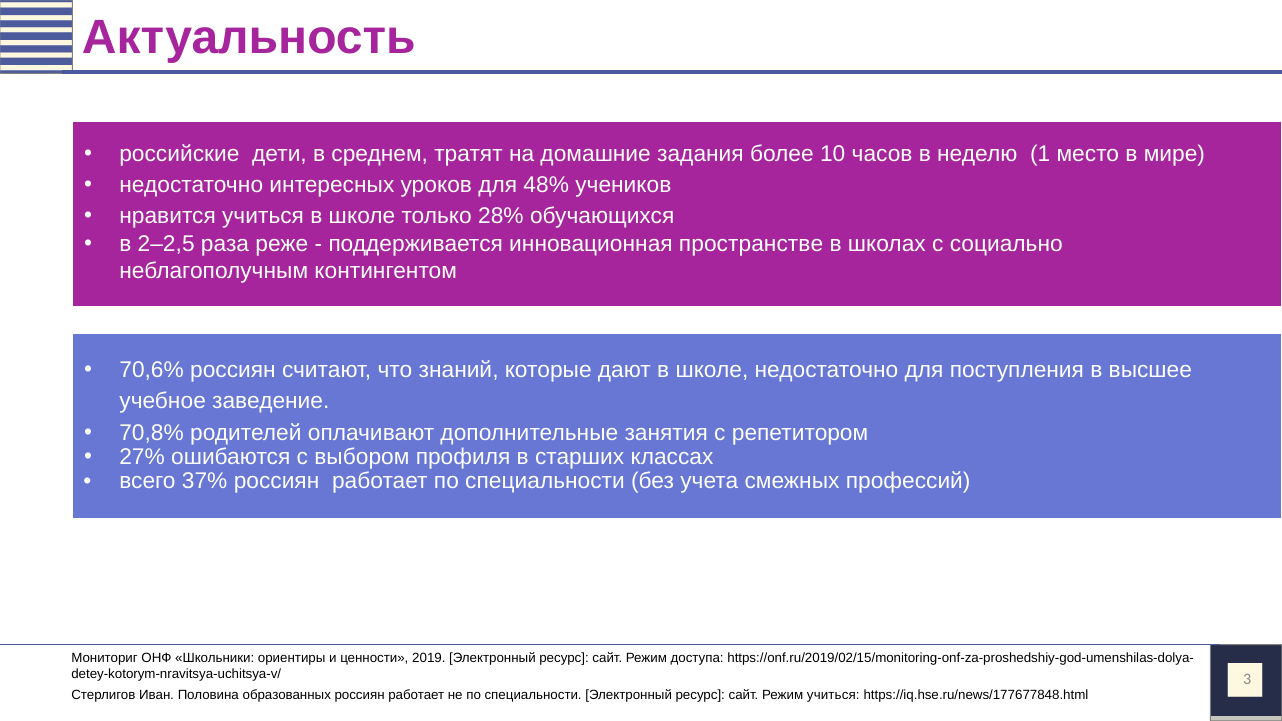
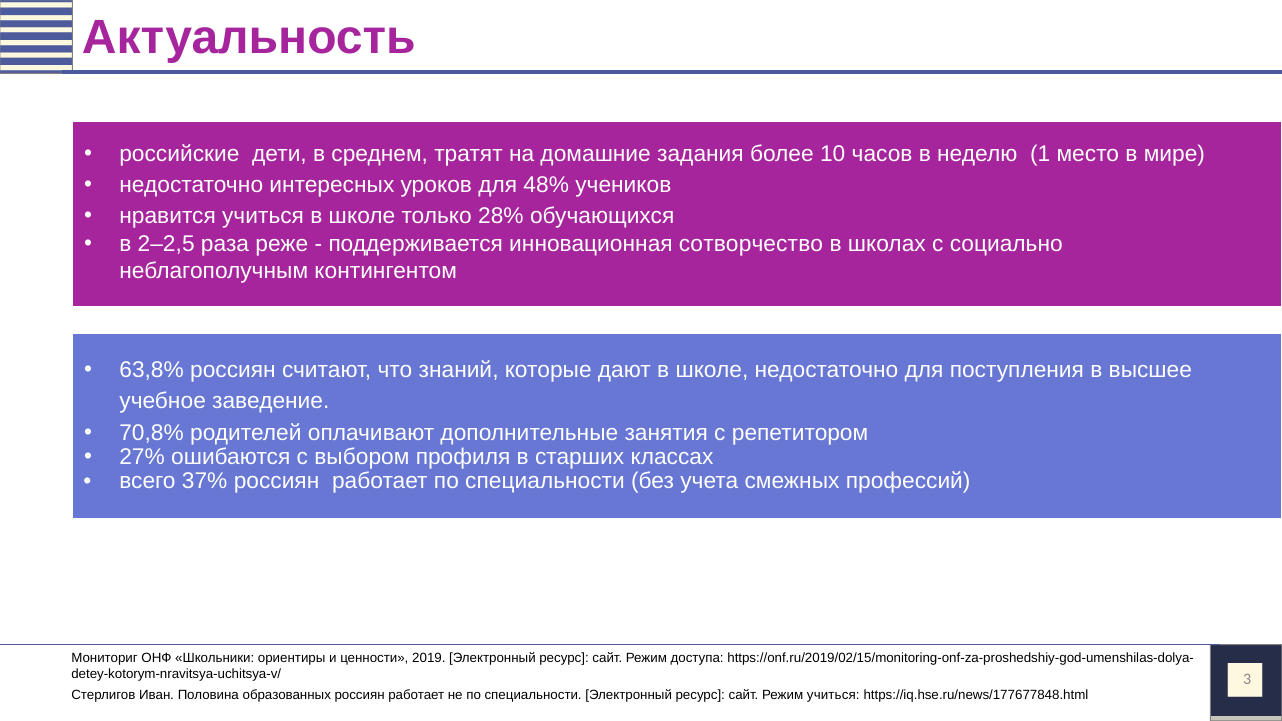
пространстве: пространстве -> сотворчество
70,6%: 70,6% -> 63,8%
